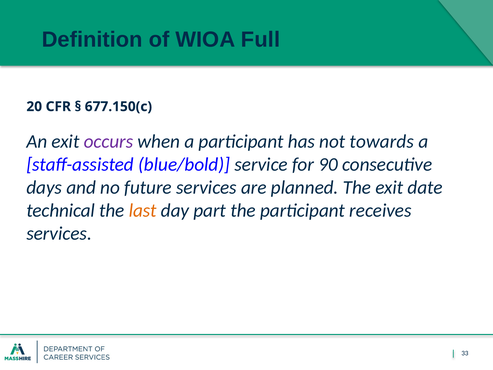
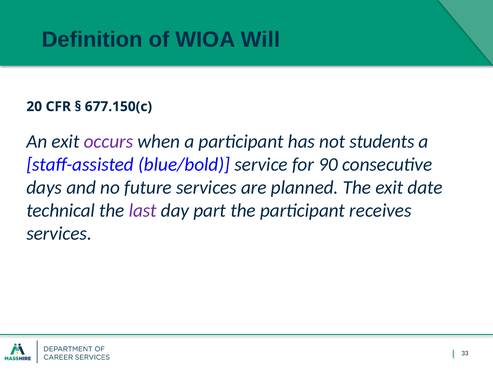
Full: Full -> Will
towards: towards -> students
last colour: orange -> purple
